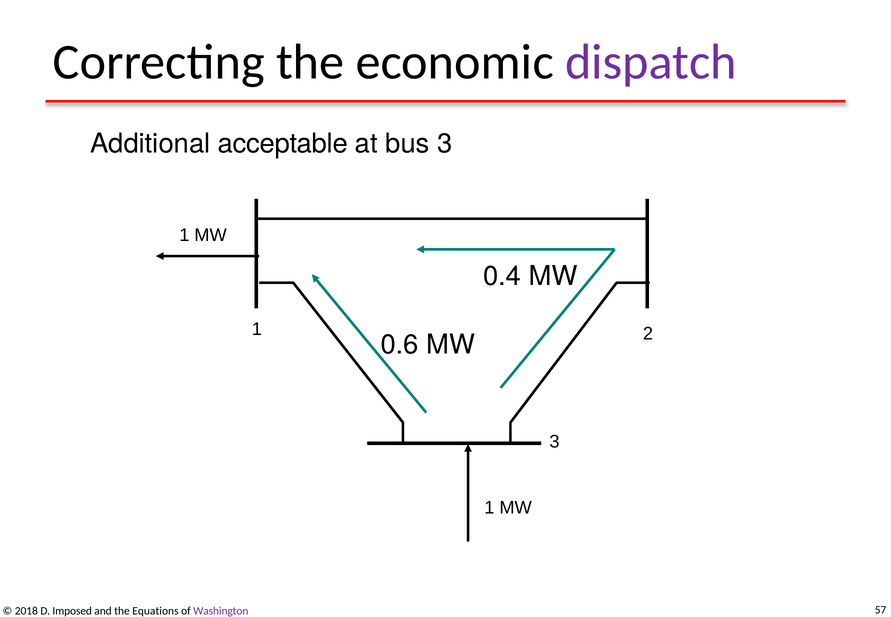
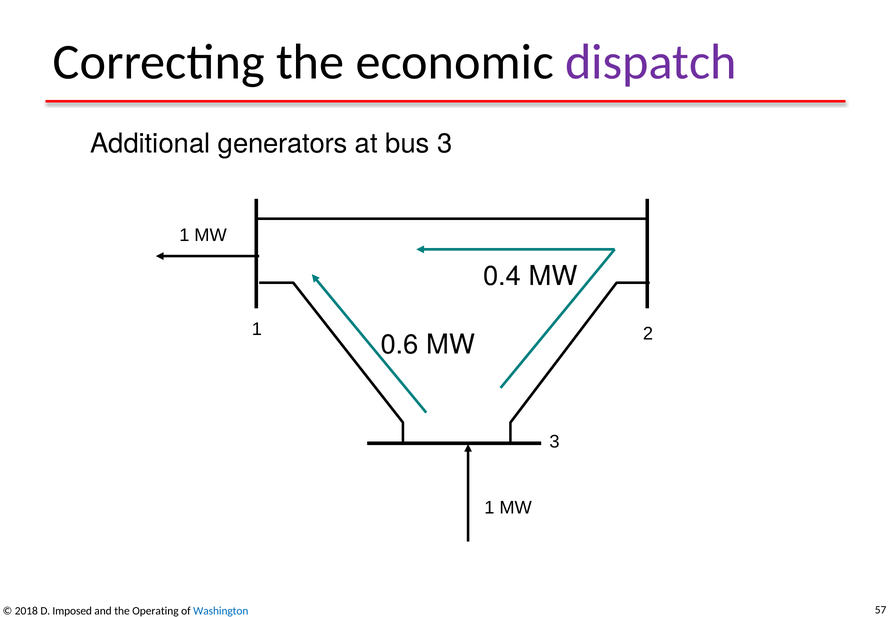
acceptable: acceptable -> generators
Equations: Equations -> Operating
Washington colour: purple -> blue
